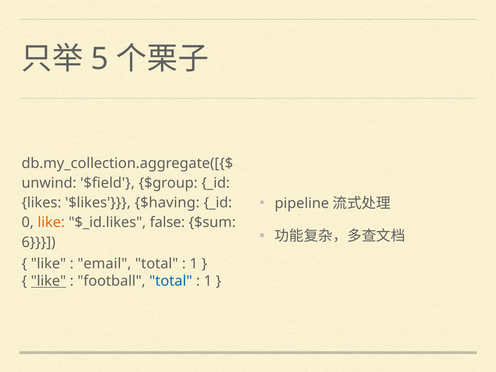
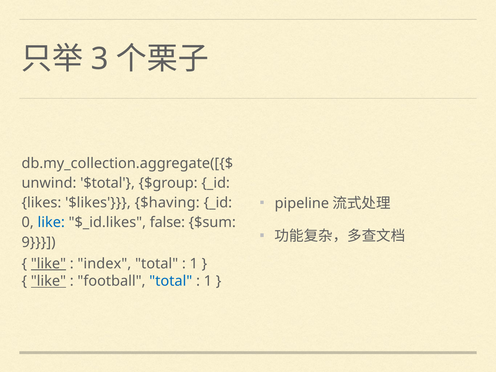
5: 5 -> 3
$field: $field -> $total
like at (51, 223) colour: orange -> blue
6: 6 -> 9
like at (48, 264) underline: none -> present
email: email -> index
